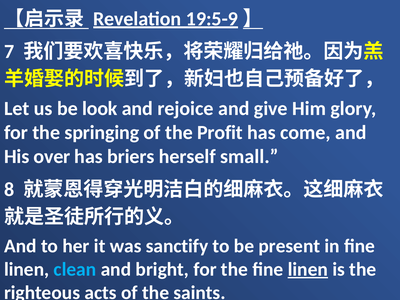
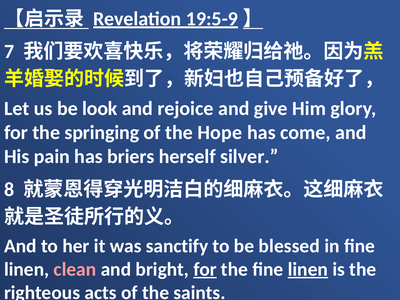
Profit: Profit -> Hope
over: over -> pain
small: small -> silver
present: present -> blessed
clean colour: light blue -> pink
for at (205, 269) underline: none -> present
